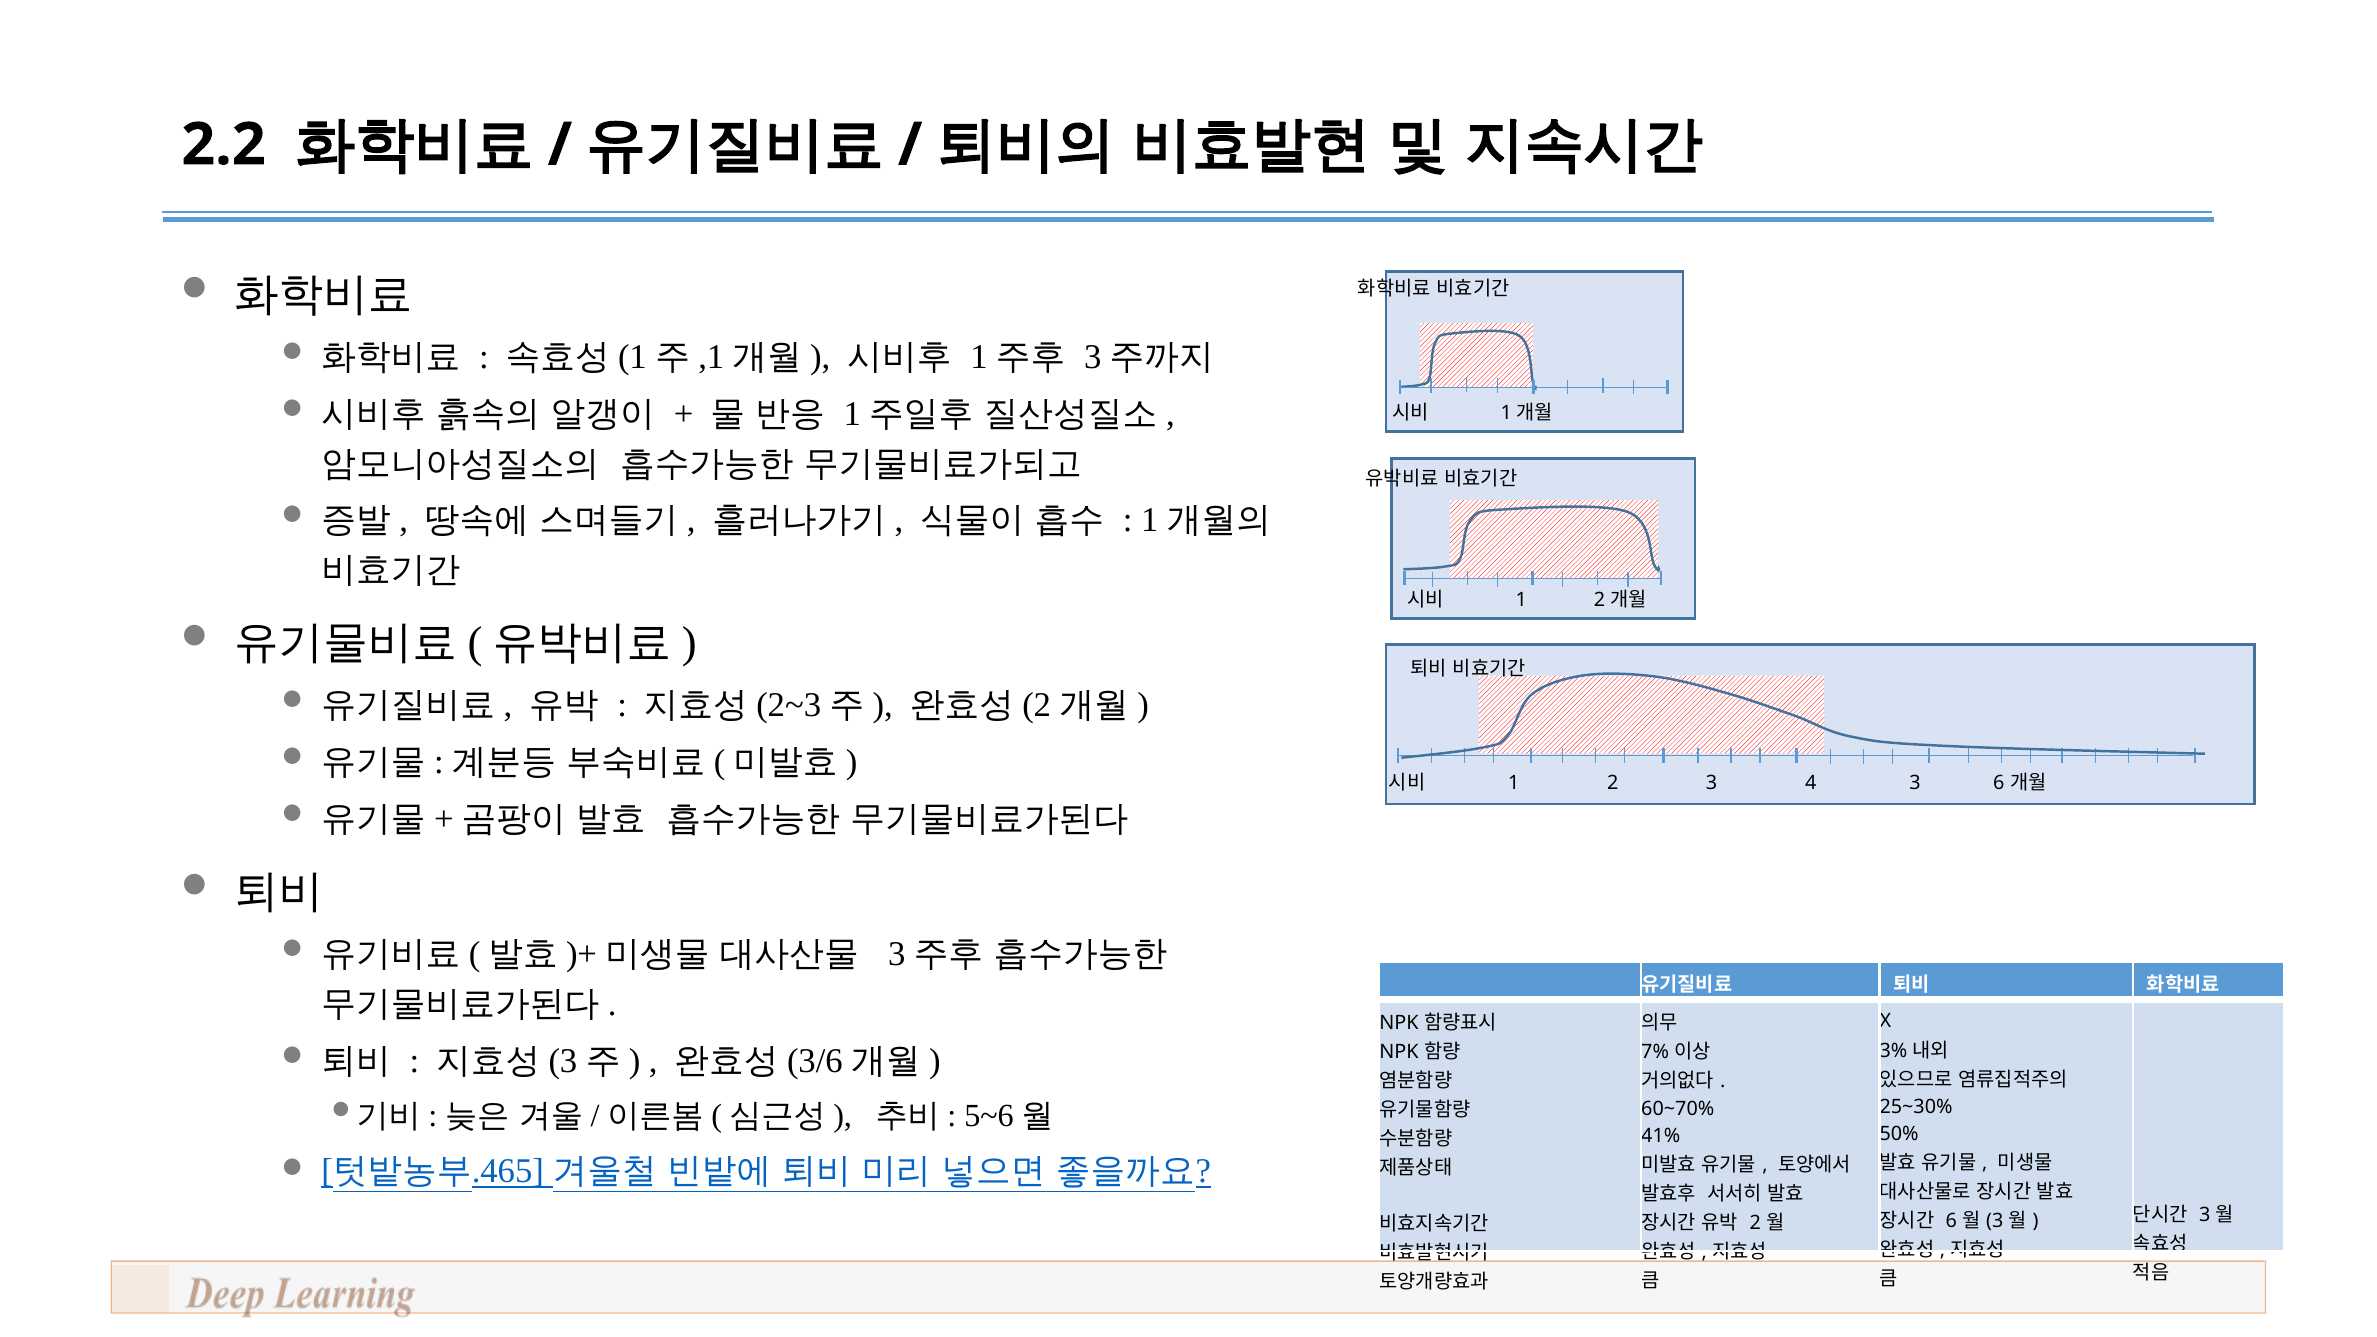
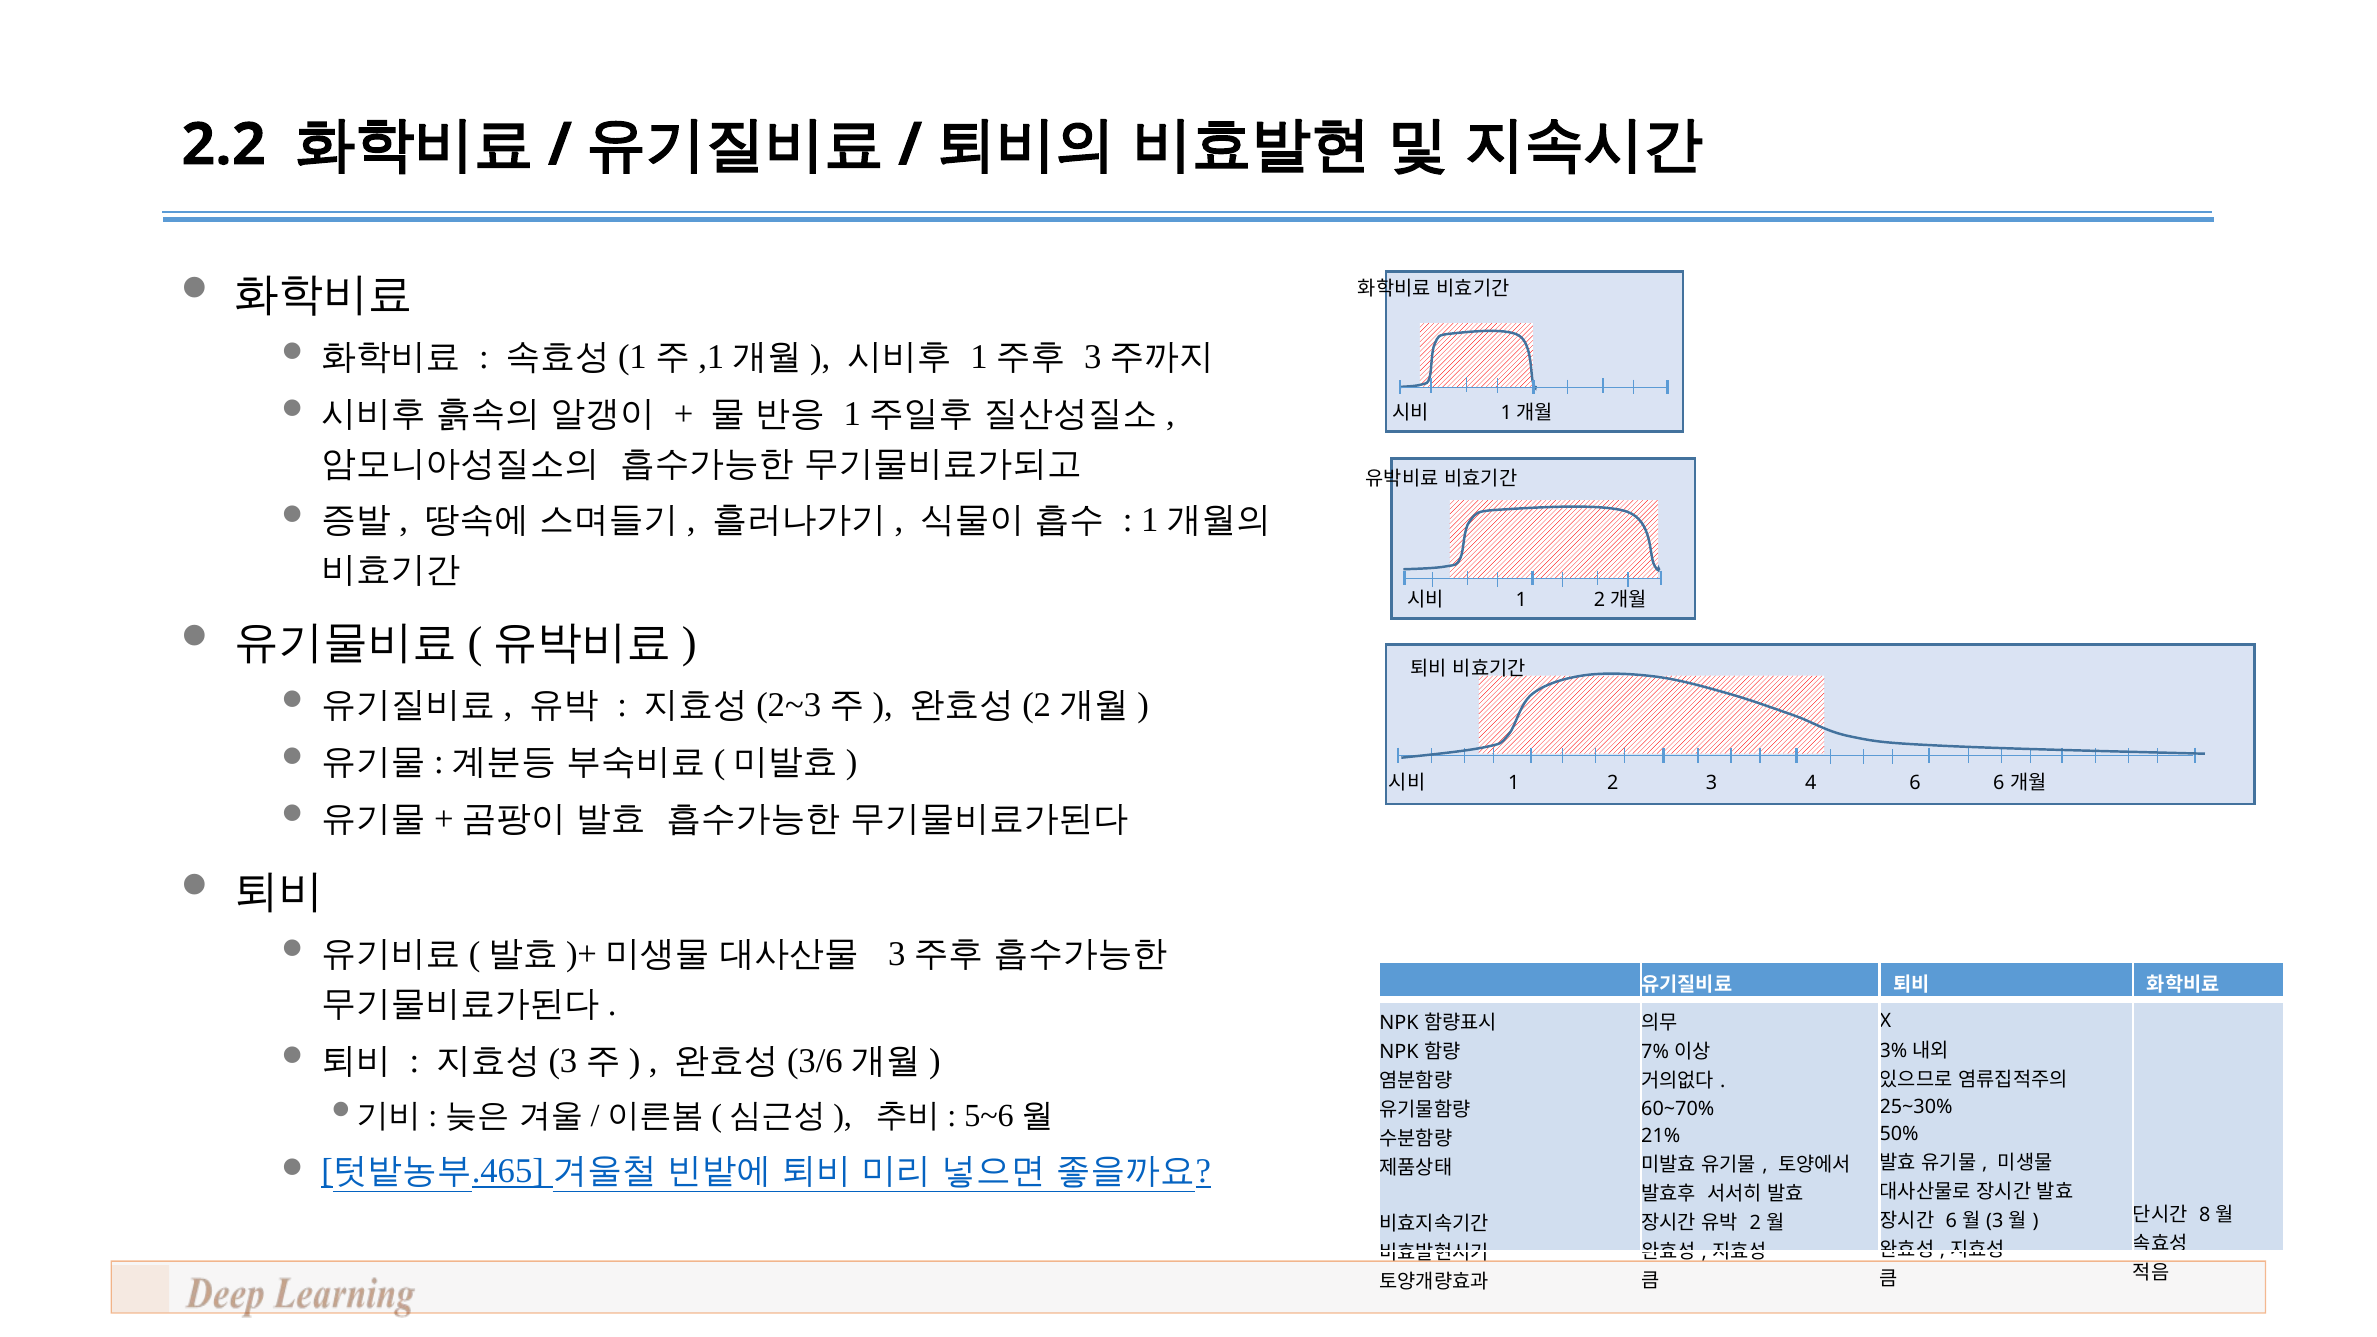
4 3: 3 -> 6
41%: 41% -> 21%
3 at (2205, 1215): 3 -> 8
